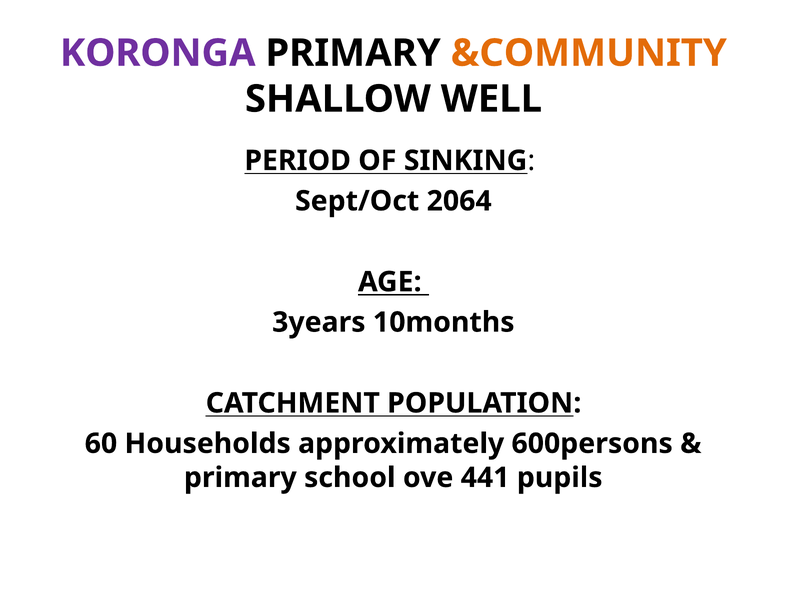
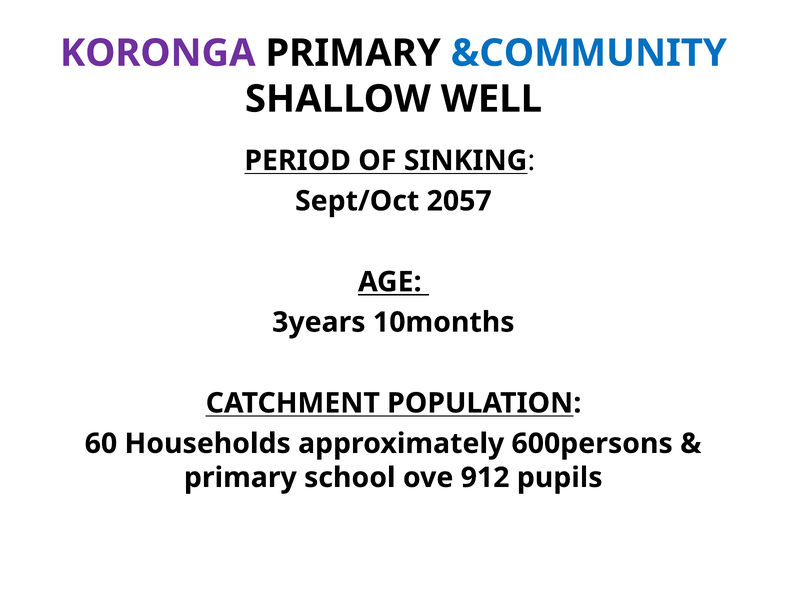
&COMMUNITY colour: orange -> blue
2064: 2064 -> 2057
441: 441 -> 912
